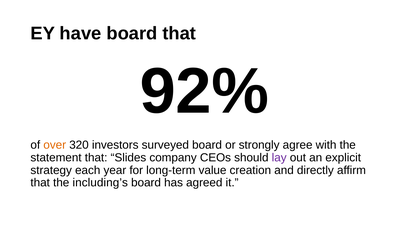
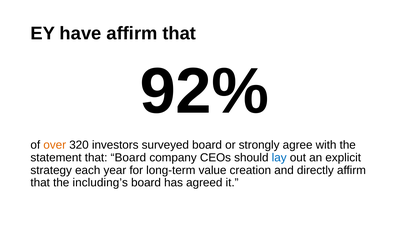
have board: board -> affirm
that Slides: Slides -> Board
lay colour: purple -> blue
